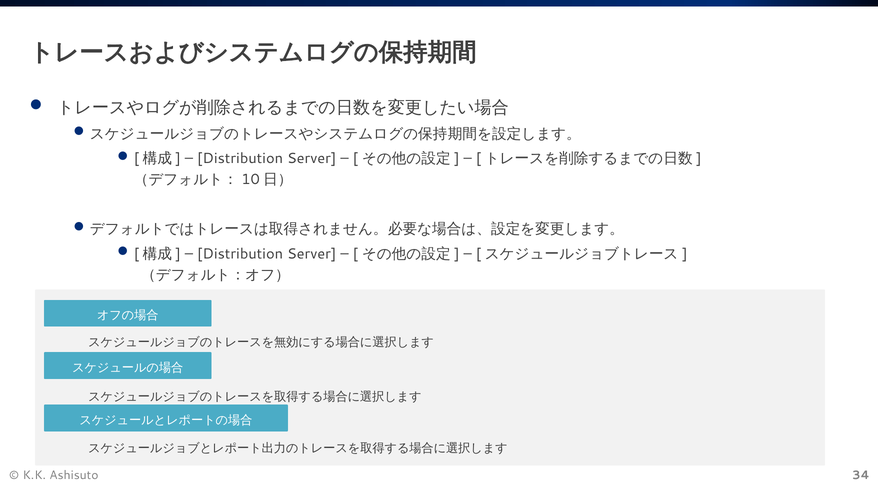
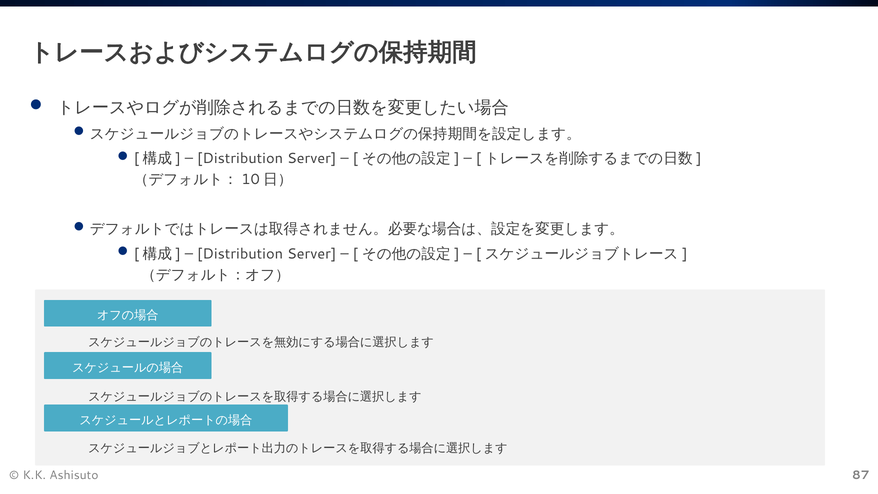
34: 34 -> 87
